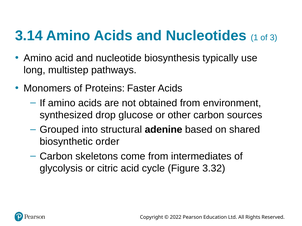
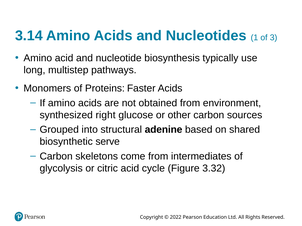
drop: drop -> right
order: order -> serve
